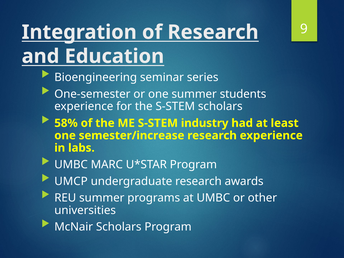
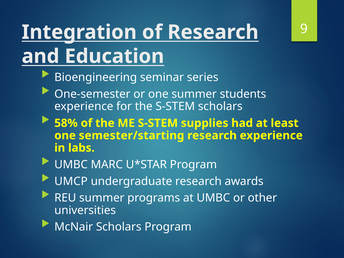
industry: industry -> supplies
semester/increase: semester/increase -> semester/starting
